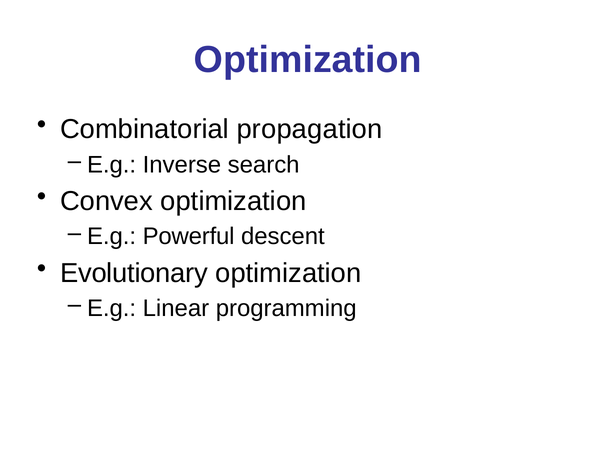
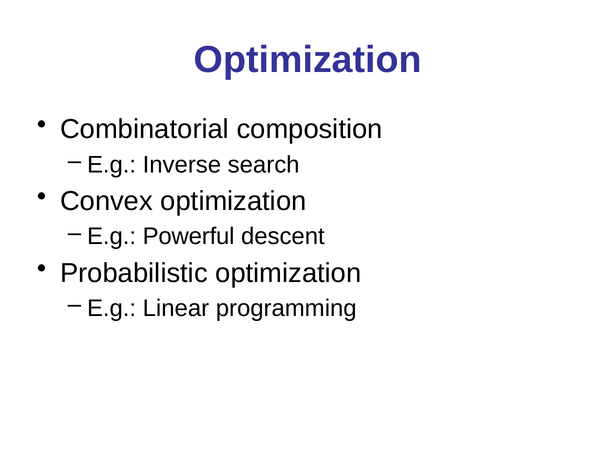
propagation: propagation -> composition
Evolutionary: Evolutionary -> Probabilistic
